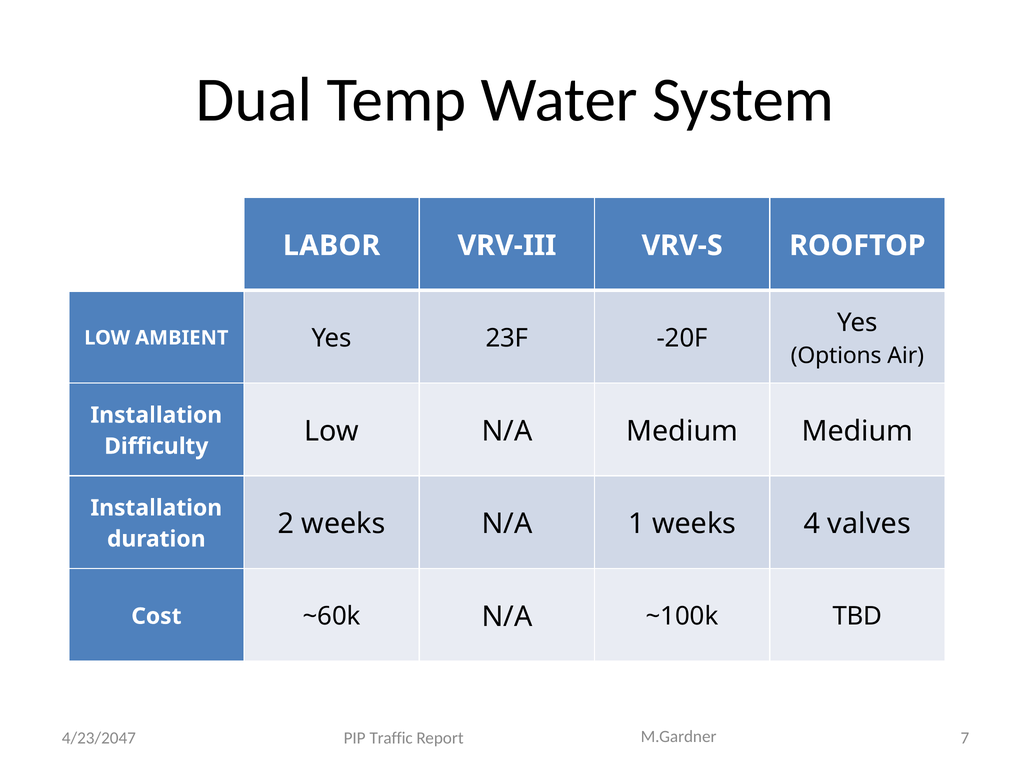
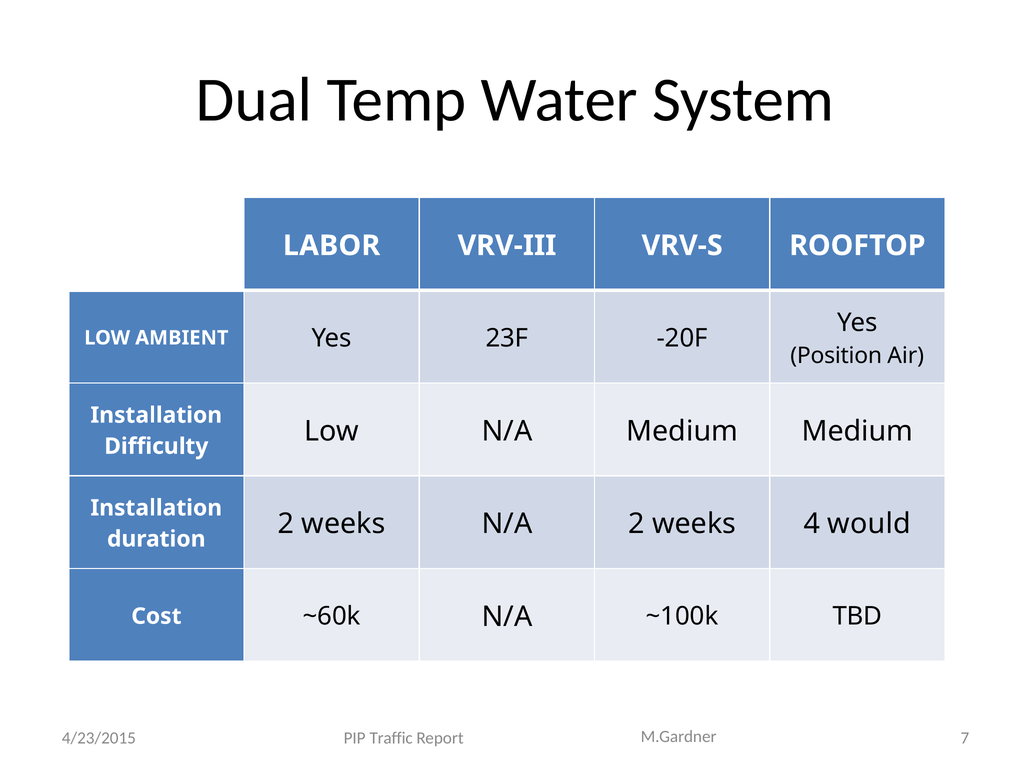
Options: Options -> Position
N/A 1: 1 -> 2
valves: valves -> would
4/23/2047: 4/23/2047 -> 4/23/2015
